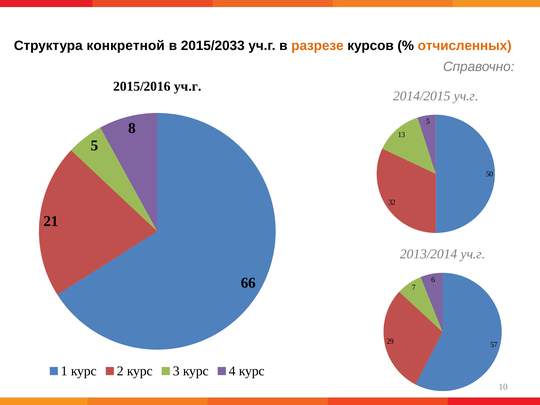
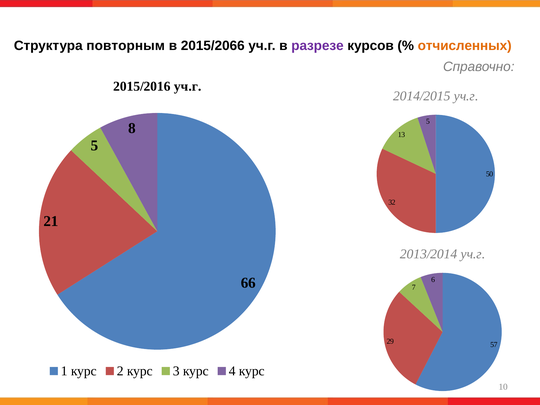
конкретной: конкретной -> повторным
2015/2033: 2015/2033 -> 2015/2066
разрезе colour: orange -> purple
